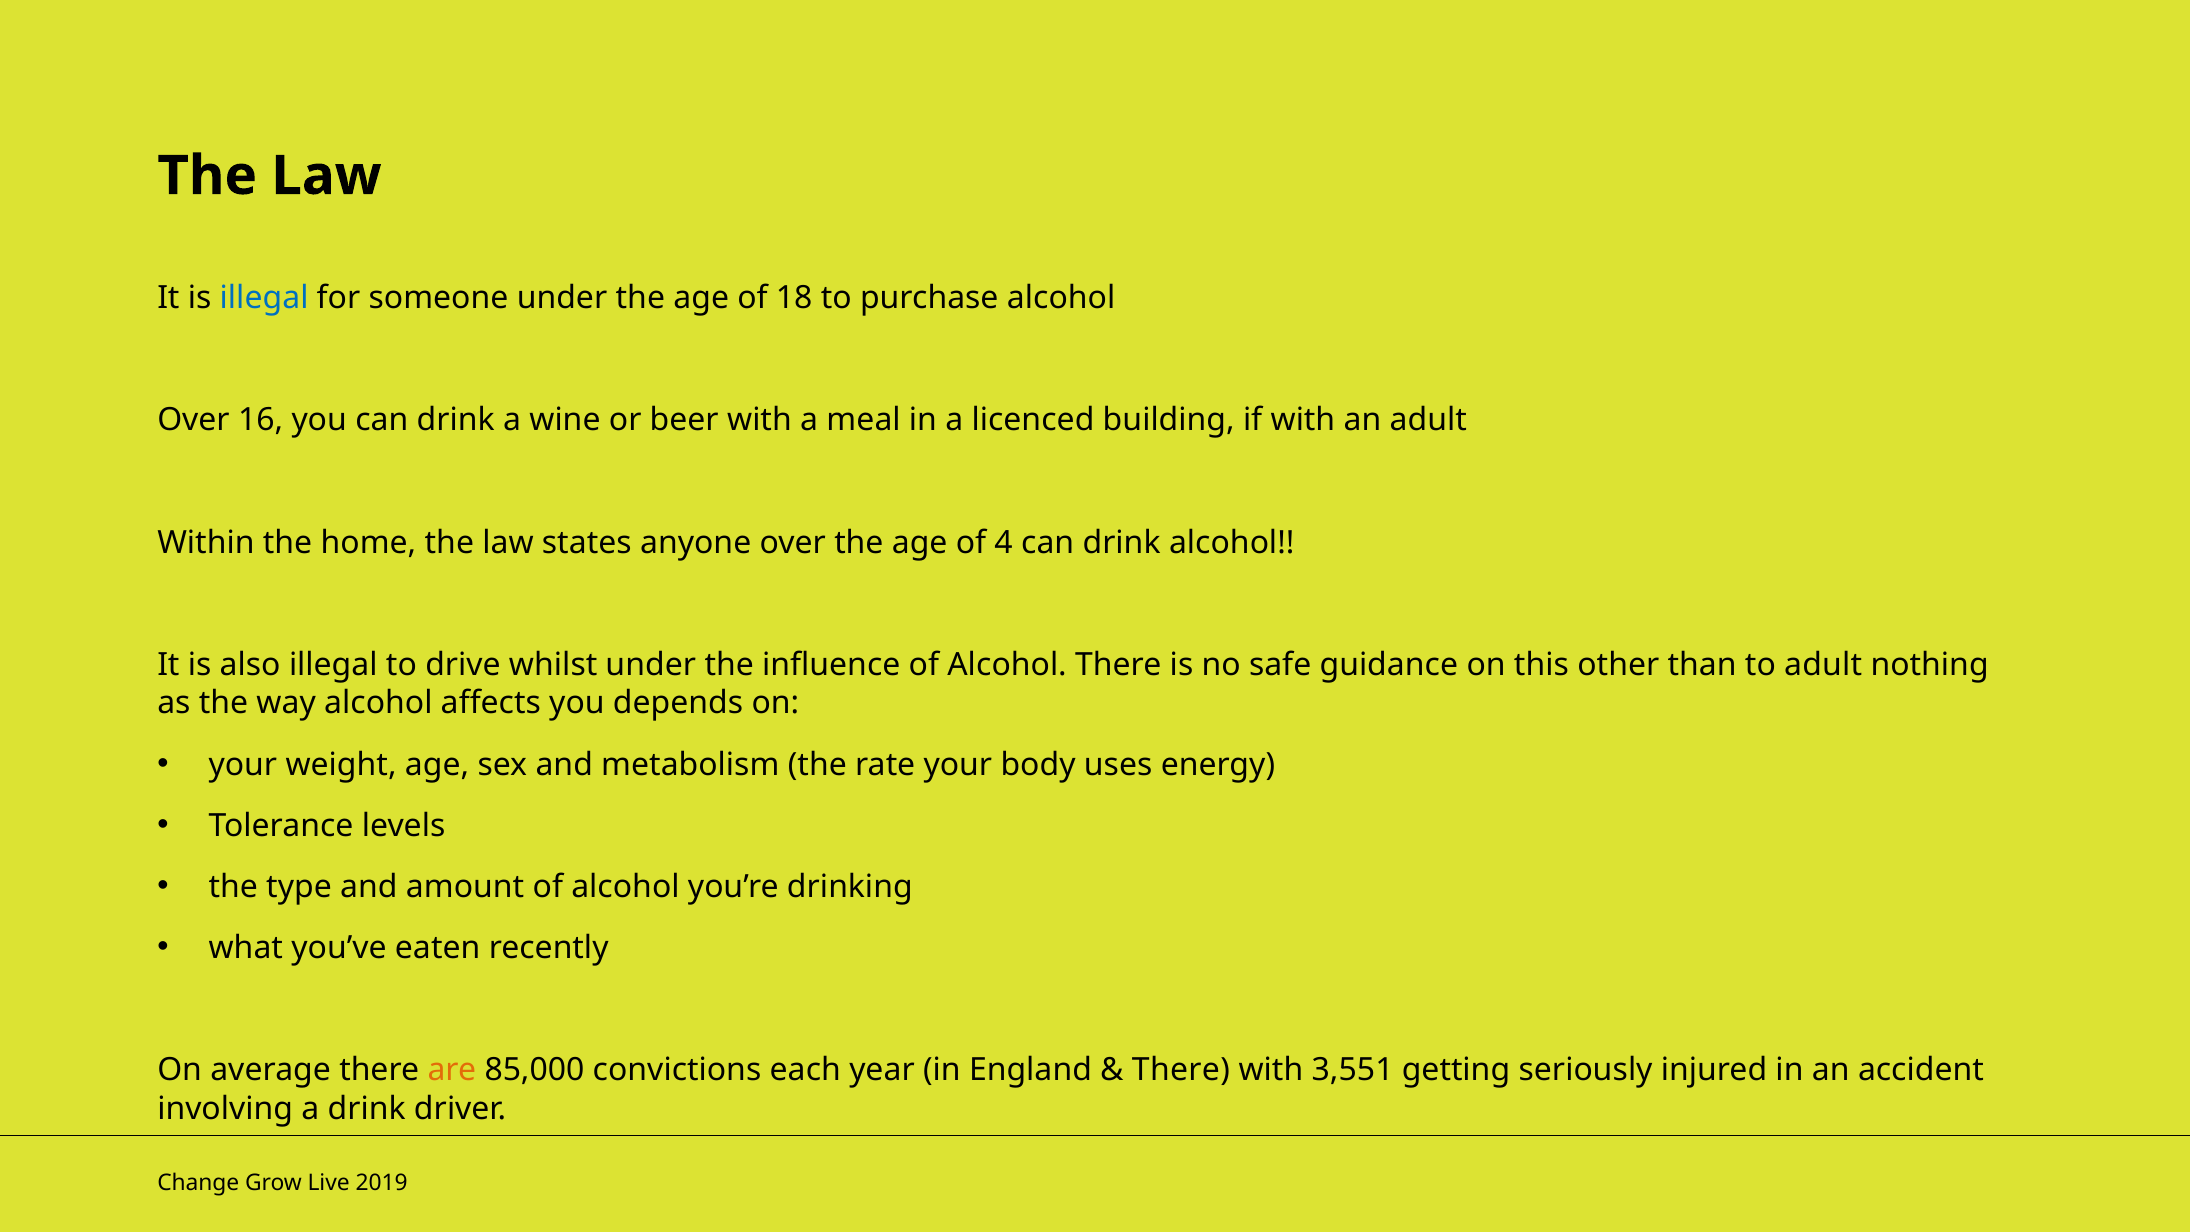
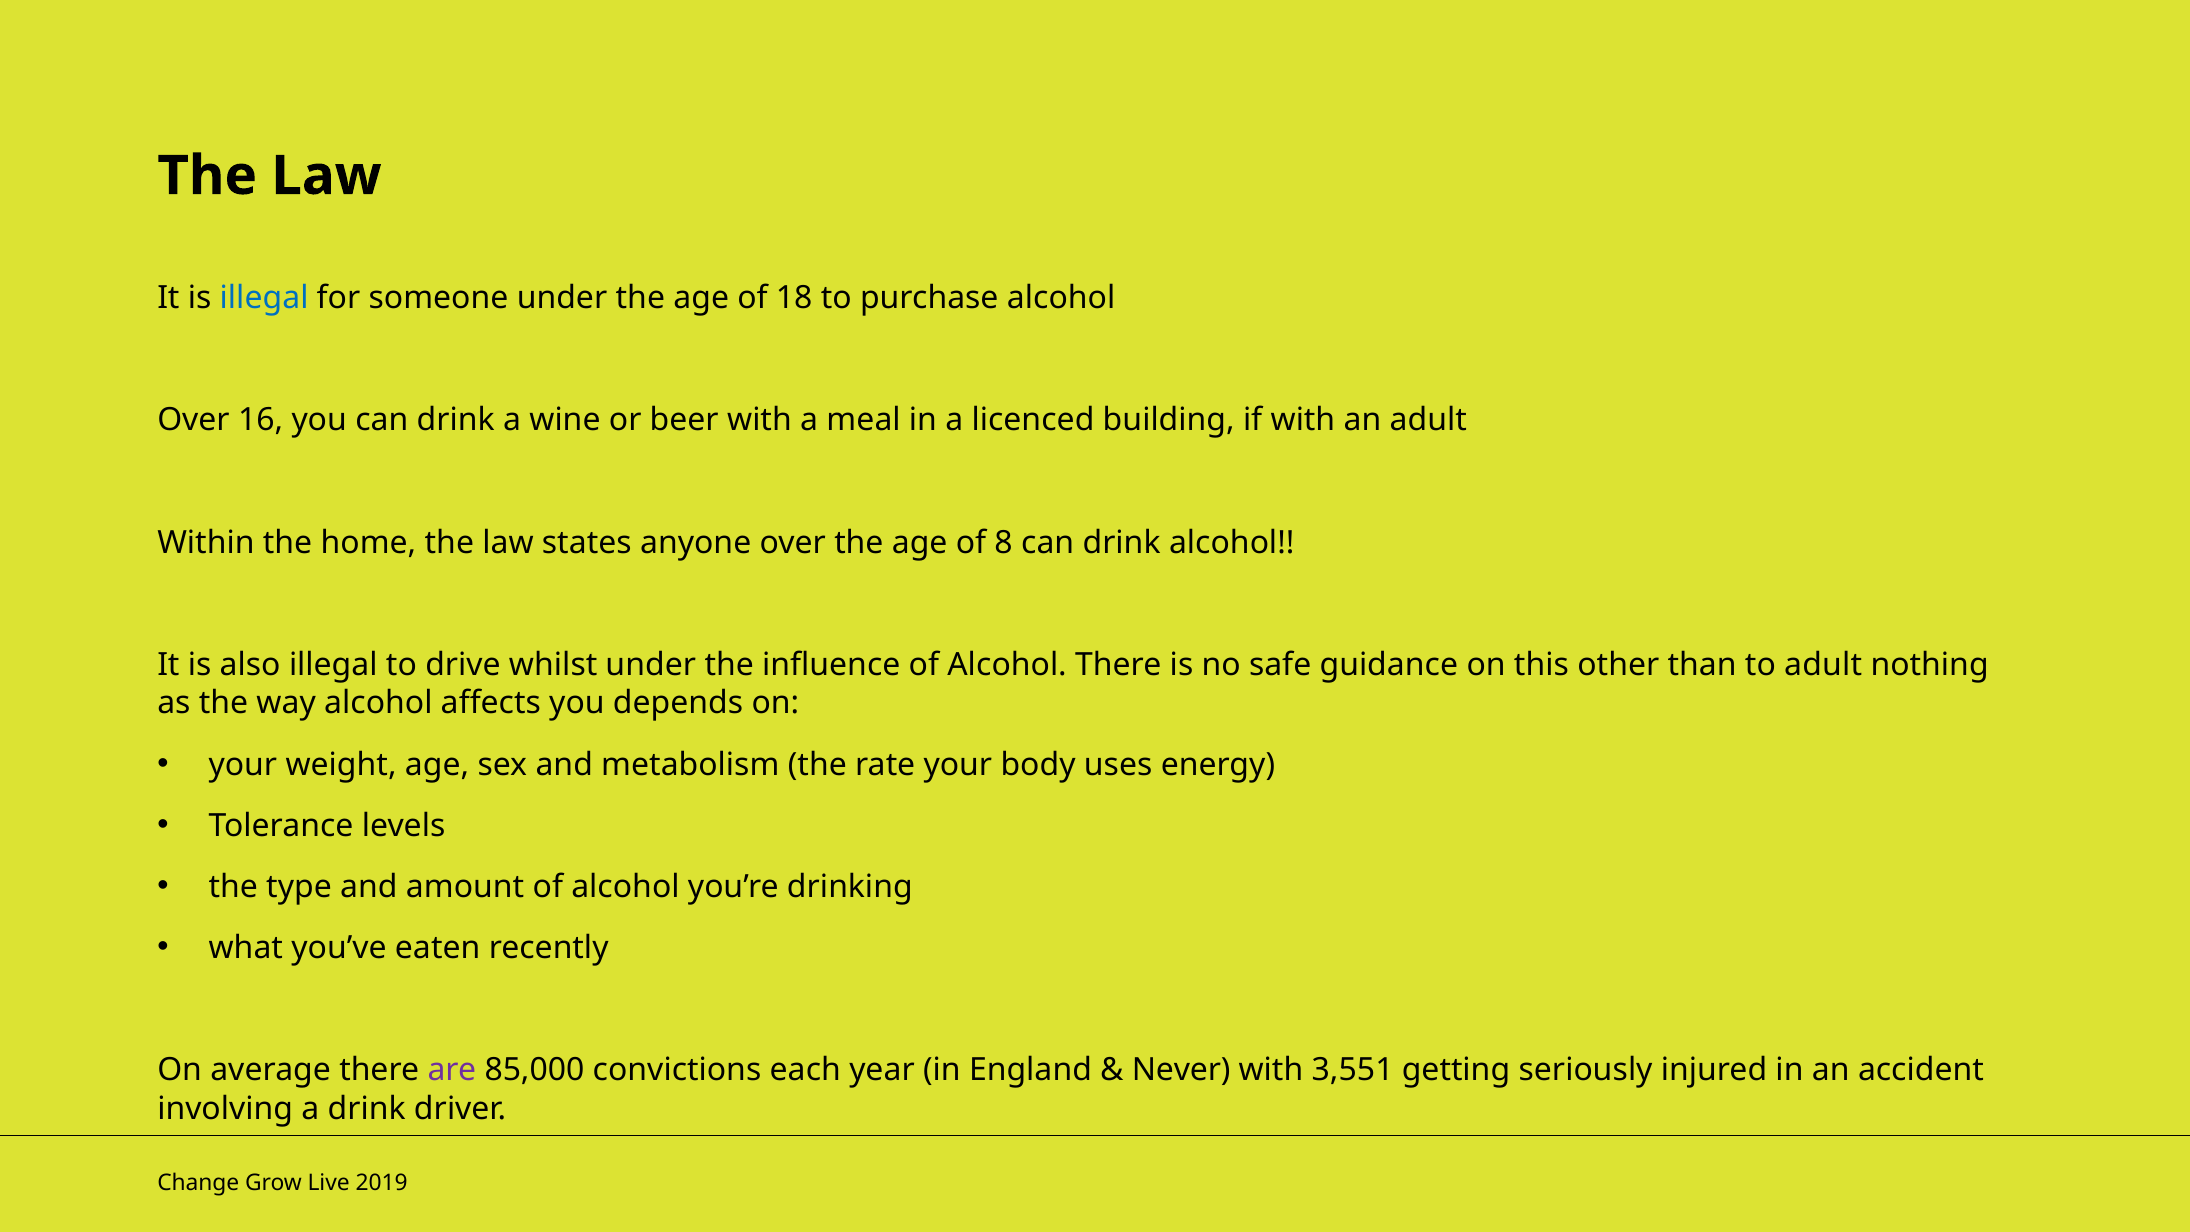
4: 4 -> 8
are colour: orange -> purple
There at (1181, 1070): There -> Never
